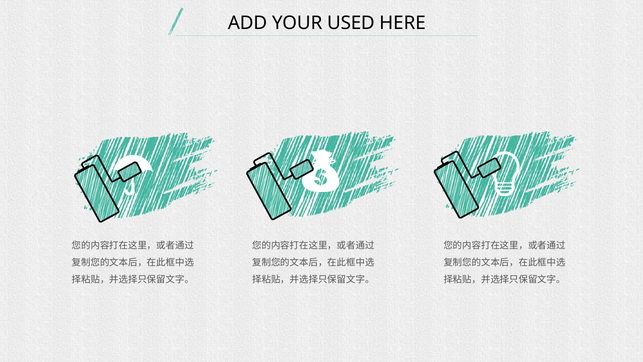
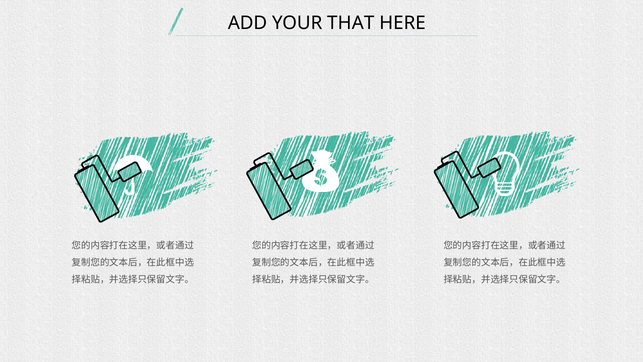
USED: USED -> THAT
